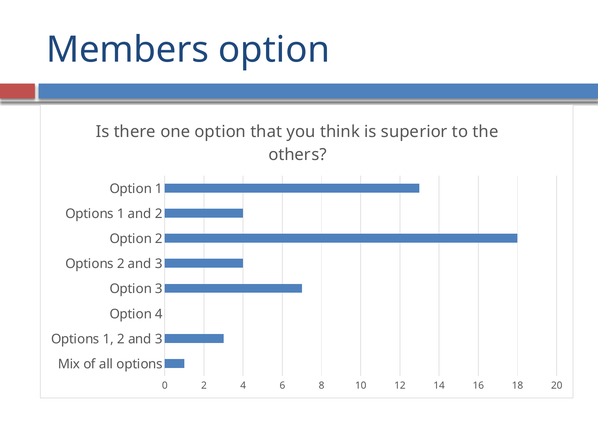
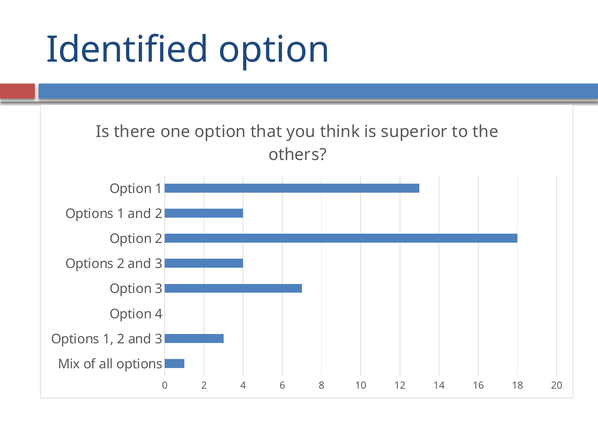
Members: Members -> Identified
